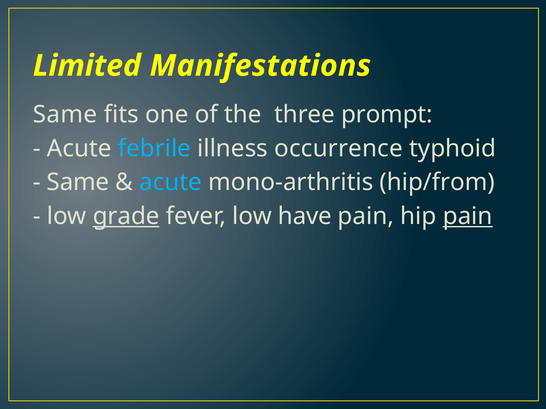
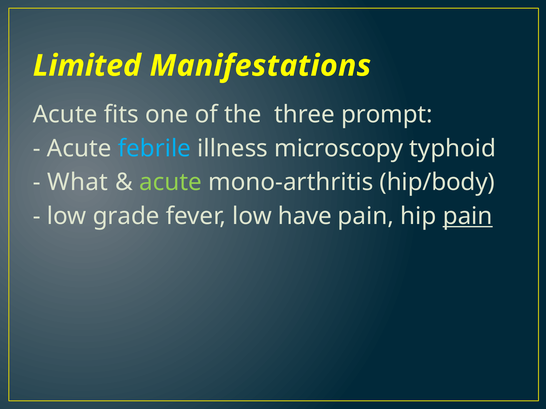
Same at (65, 115): Same -> Acute
occurrence: occurrence -> microscopy
Same at (78, 183): Same -> What
acute at (170, 183) colour: light blue -> light green
hip/from: hip/from -> hip/body
grade underline: present -> none
